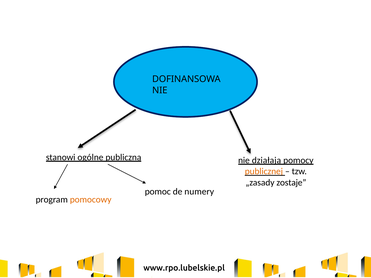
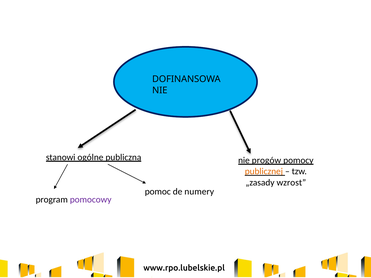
działają: działają -> progów
zostaje: zostaje -> wzrost
pomocowy colour: orange -> purple
